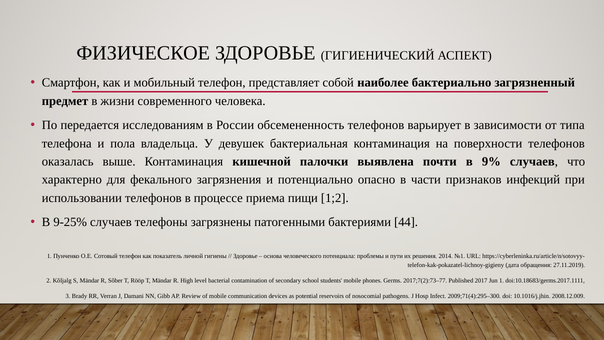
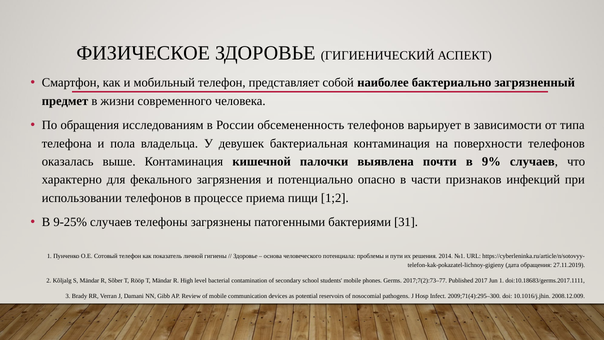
По передается: передается -> обращения
44: 44 -> 31
